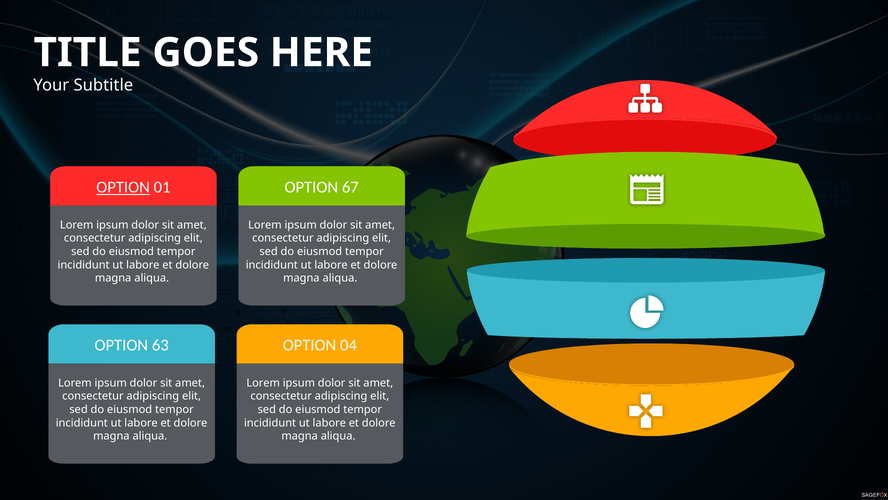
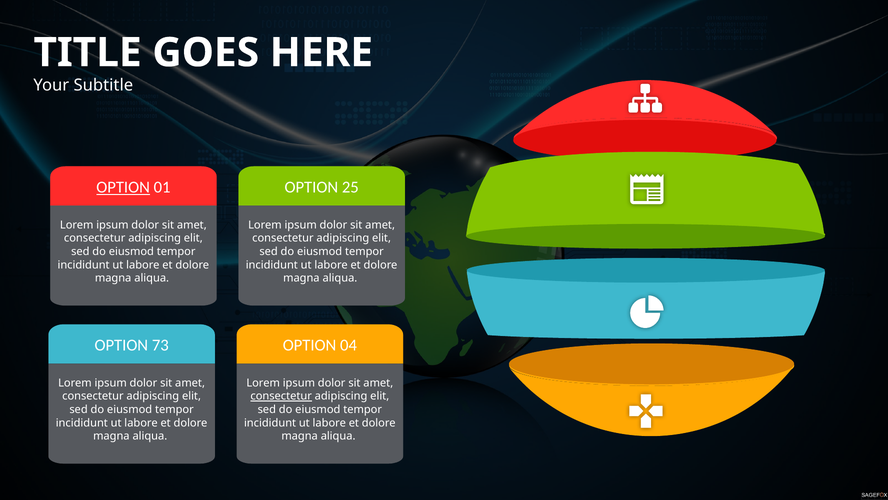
67: 67 -> 25
63: 63 -> 73
consectetur at (281, 396) underline: none -> present
